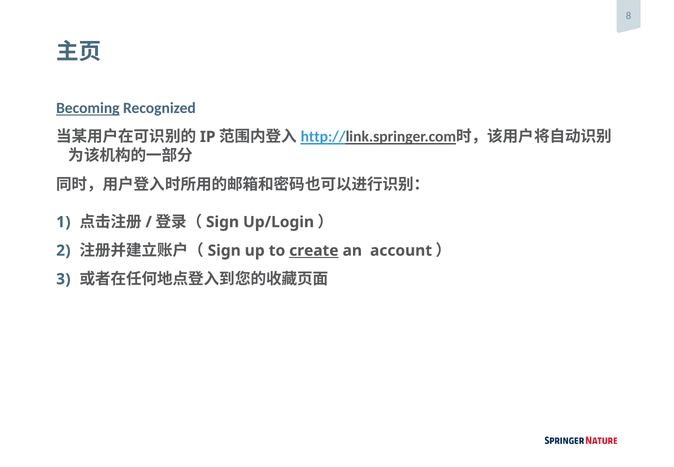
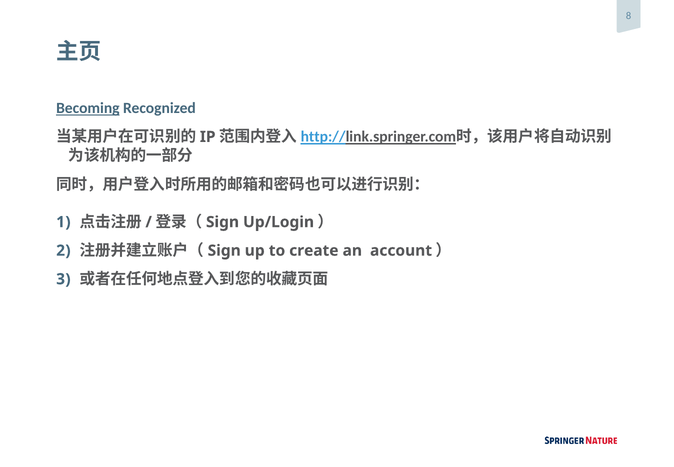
create underline: present -> none
